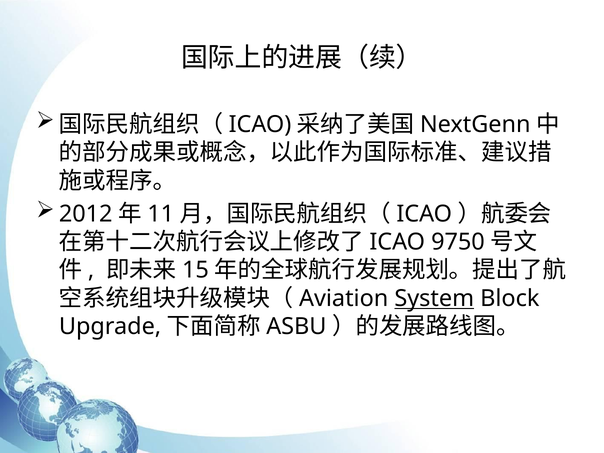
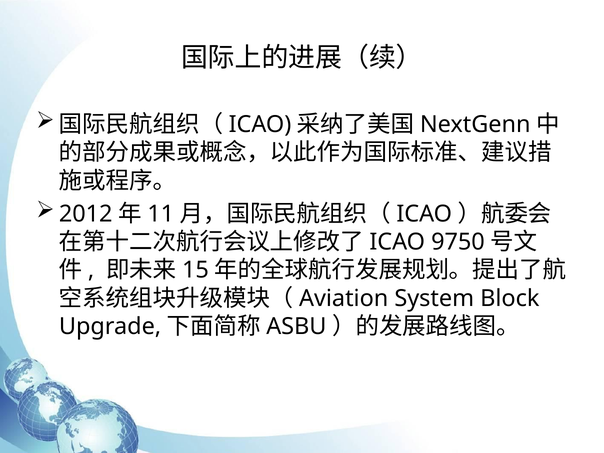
System underline: present -> none
